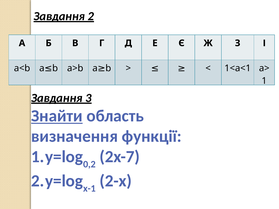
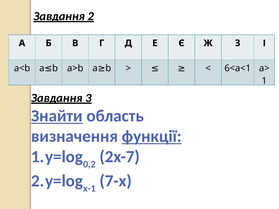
1<a<1: 1<a<1 -> 6<a<1
функції underline: none -> present
2-x: 2-x -> 7-x
